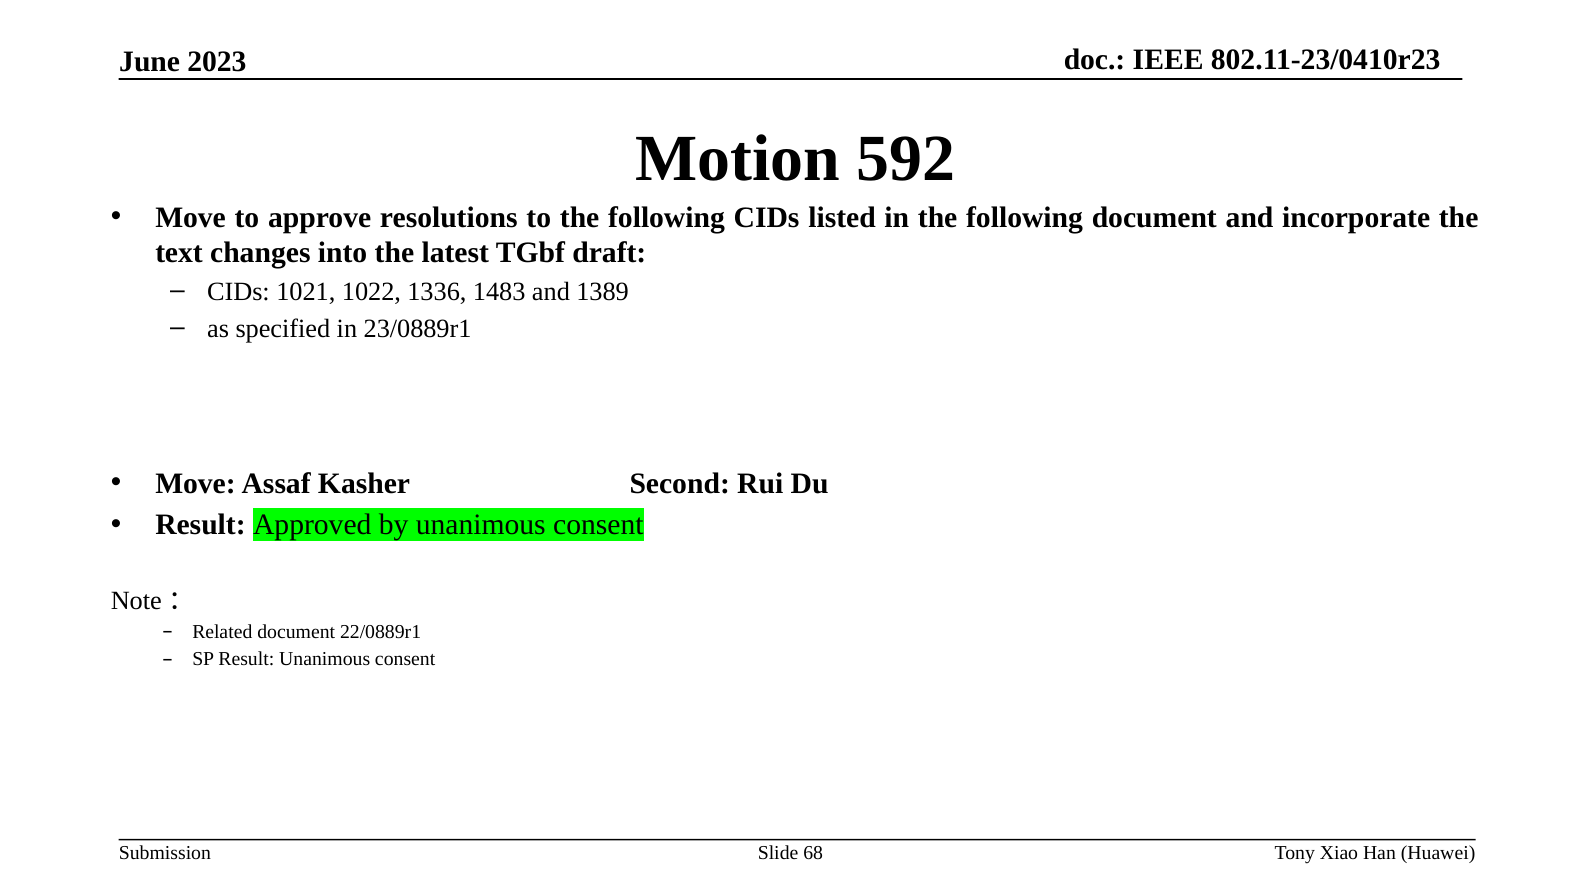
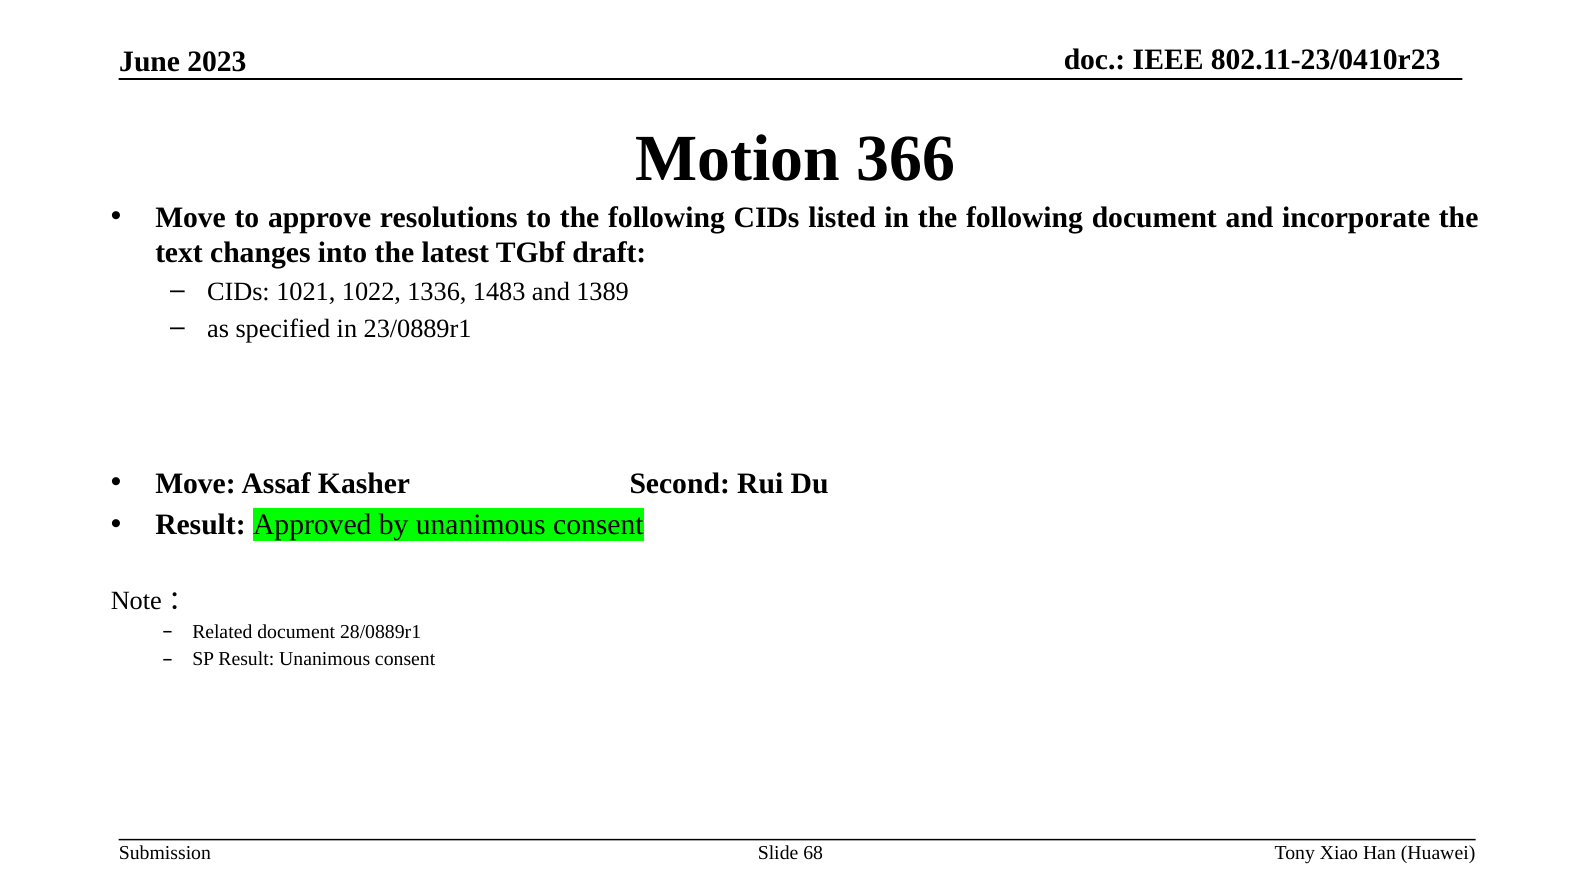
592: 592 -> 366
22/0889r1: 22/0889r1 -> 28/0889r1
